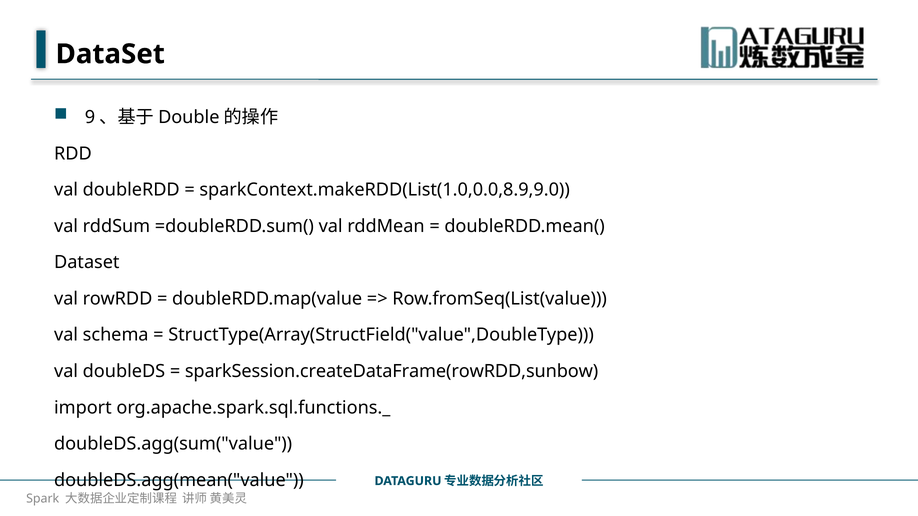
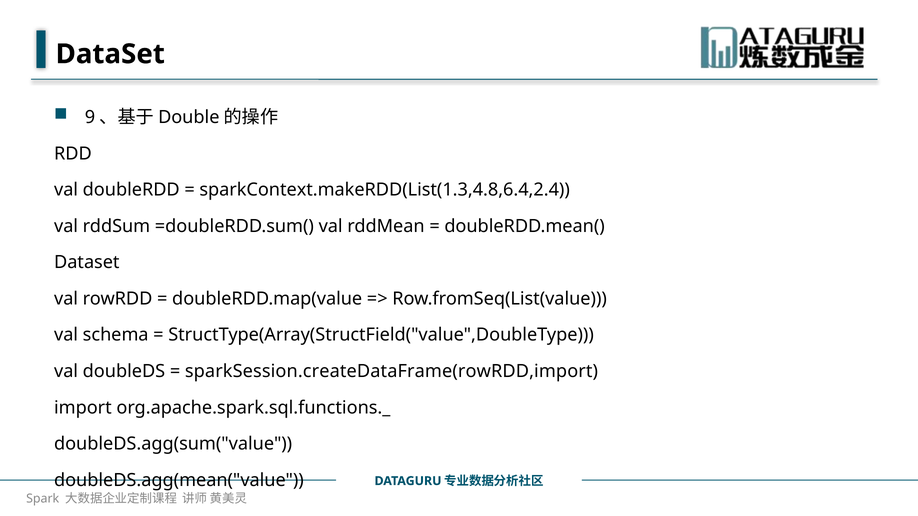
sparkContext.makeRDD(List(1.0,0.0,8.9,9.0: sparkContext.makeRDD(List(1.0,0.0,8.9,9.0 -> sparkContext.makeRDD(List(1.3,4.8,6.4,2.4
sparkSession.createDataFrame(rowRDD,sunbow: sparkSession.createDataFrame(rowRDD,sunbow -> sparkSession.createDataFrame(rowRDD,import
